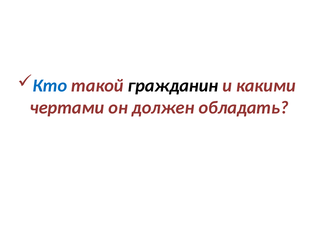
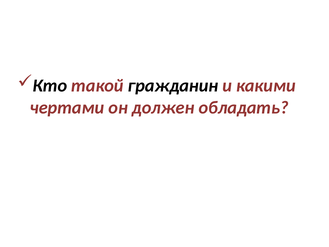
Кто colour: blue -> black
